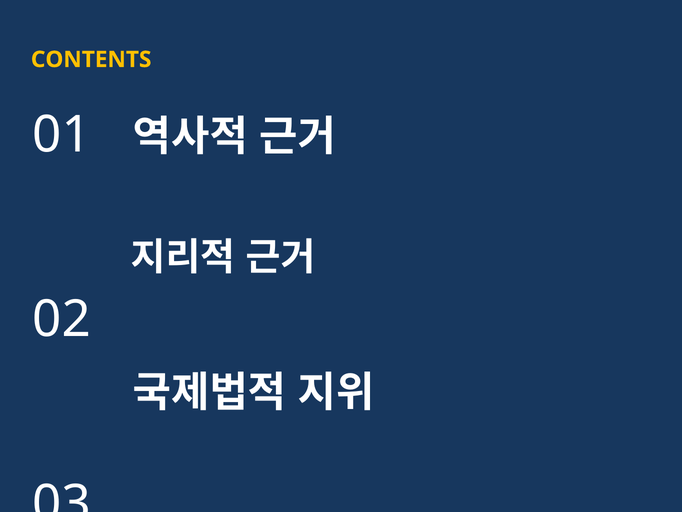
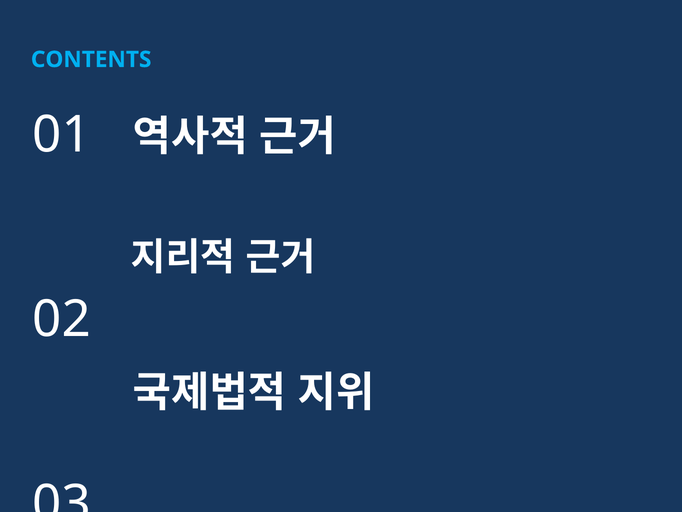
CONTENTS colour: yellow -> light blue
